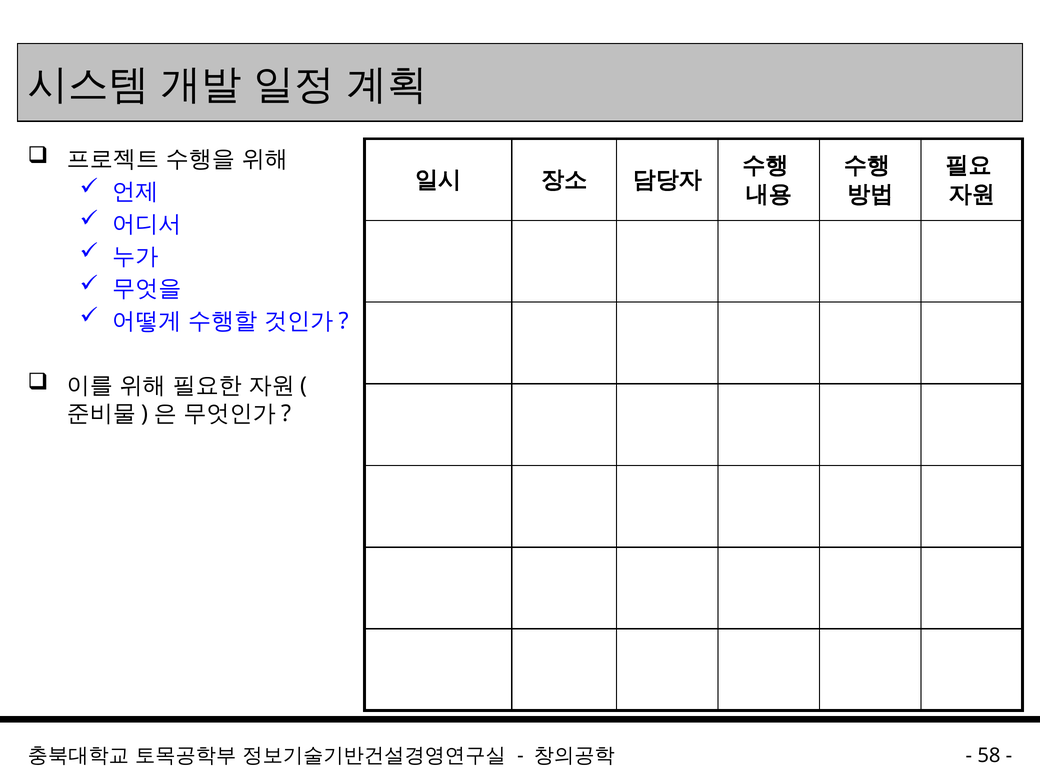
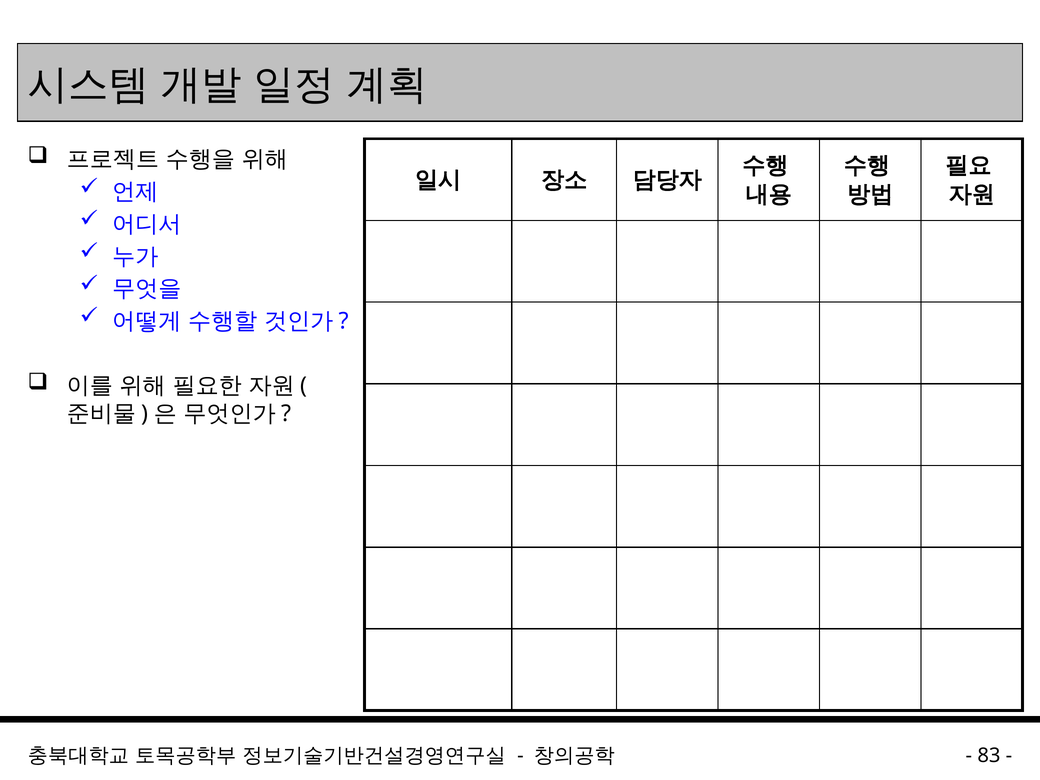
58: 58 -> 83
